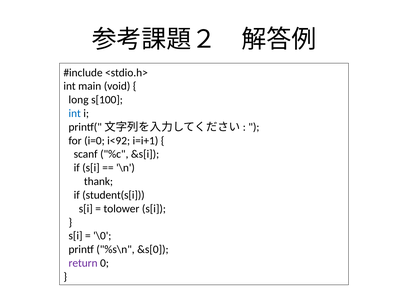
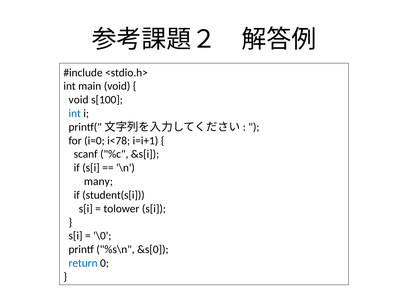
long at (79, 100): long -> void
i<92: i<92 -> i<78
thank: thank -> many
return colour: purple -> blue
